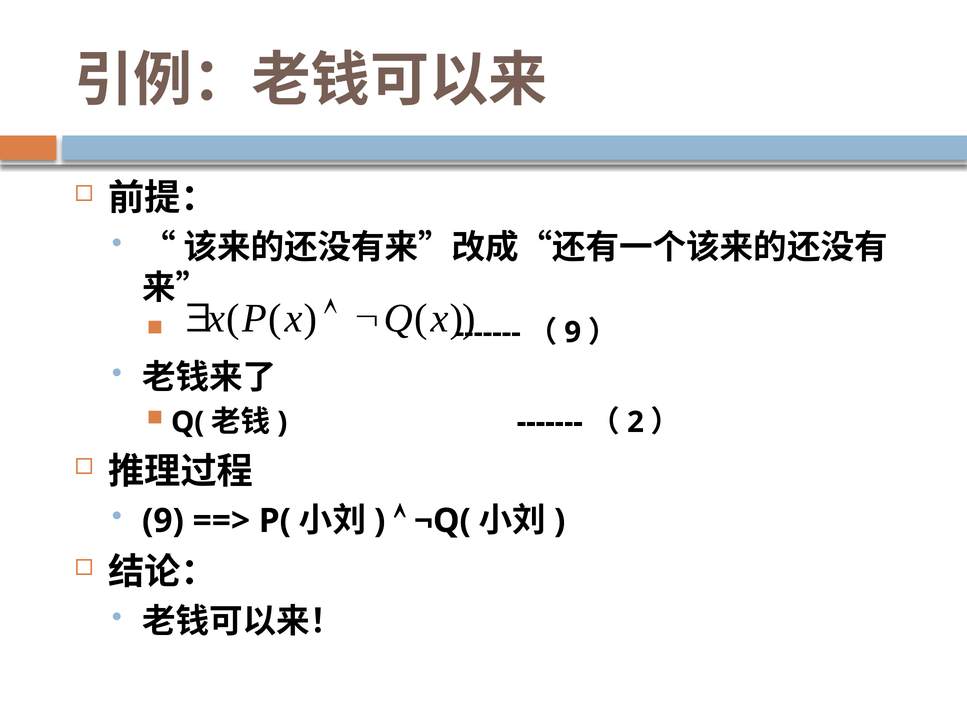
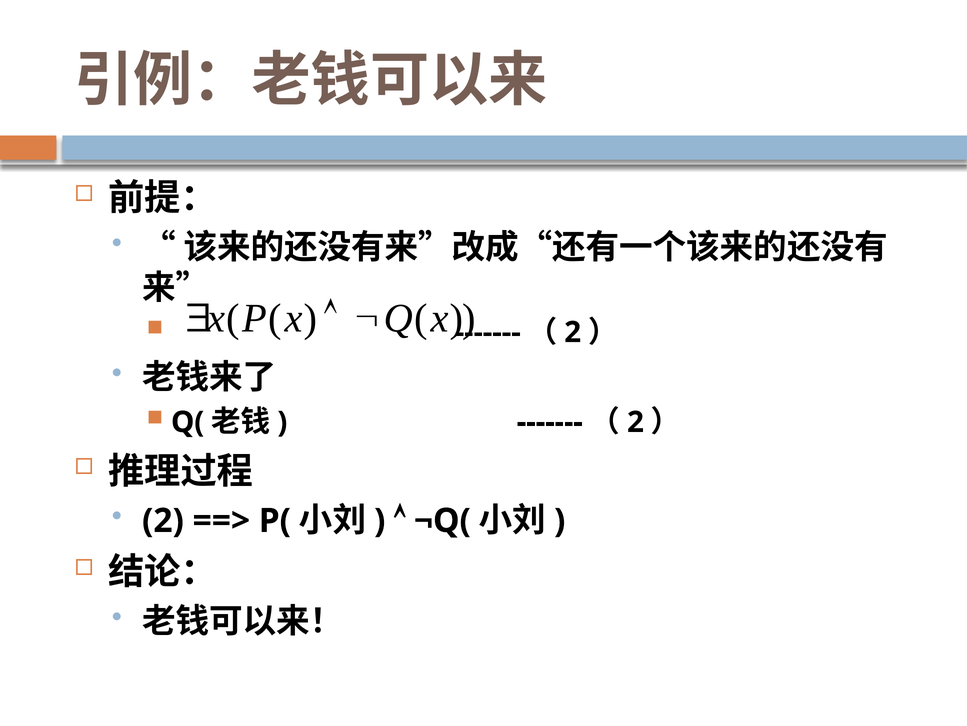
9 at (573, 332): 9 -> 2
9 at (163, 520): 9 -> 2
